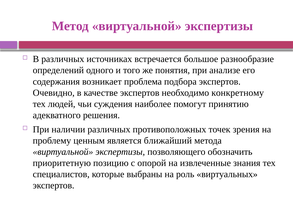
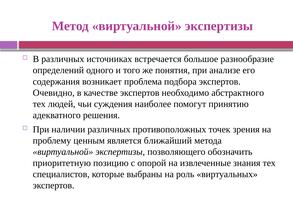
конкретному: конкретному -> абстрактного
